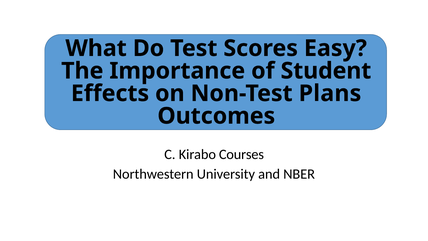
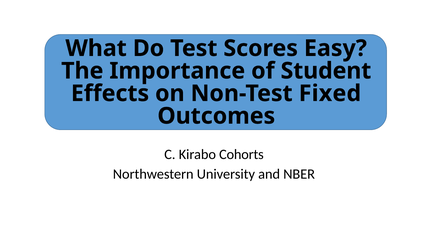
Plans: Plans -> Fixed
Courses: Courses -> Cohorts
